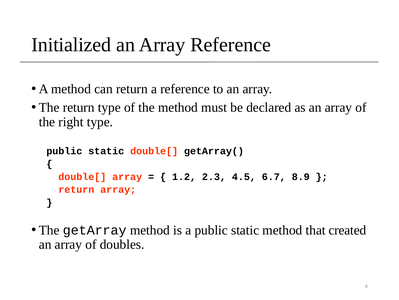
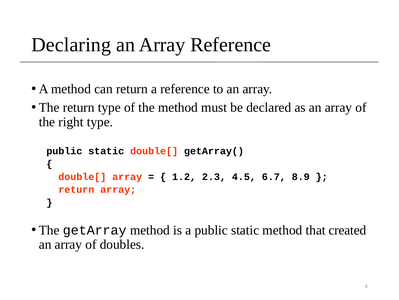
Initialized: Initialized -> Declaring
